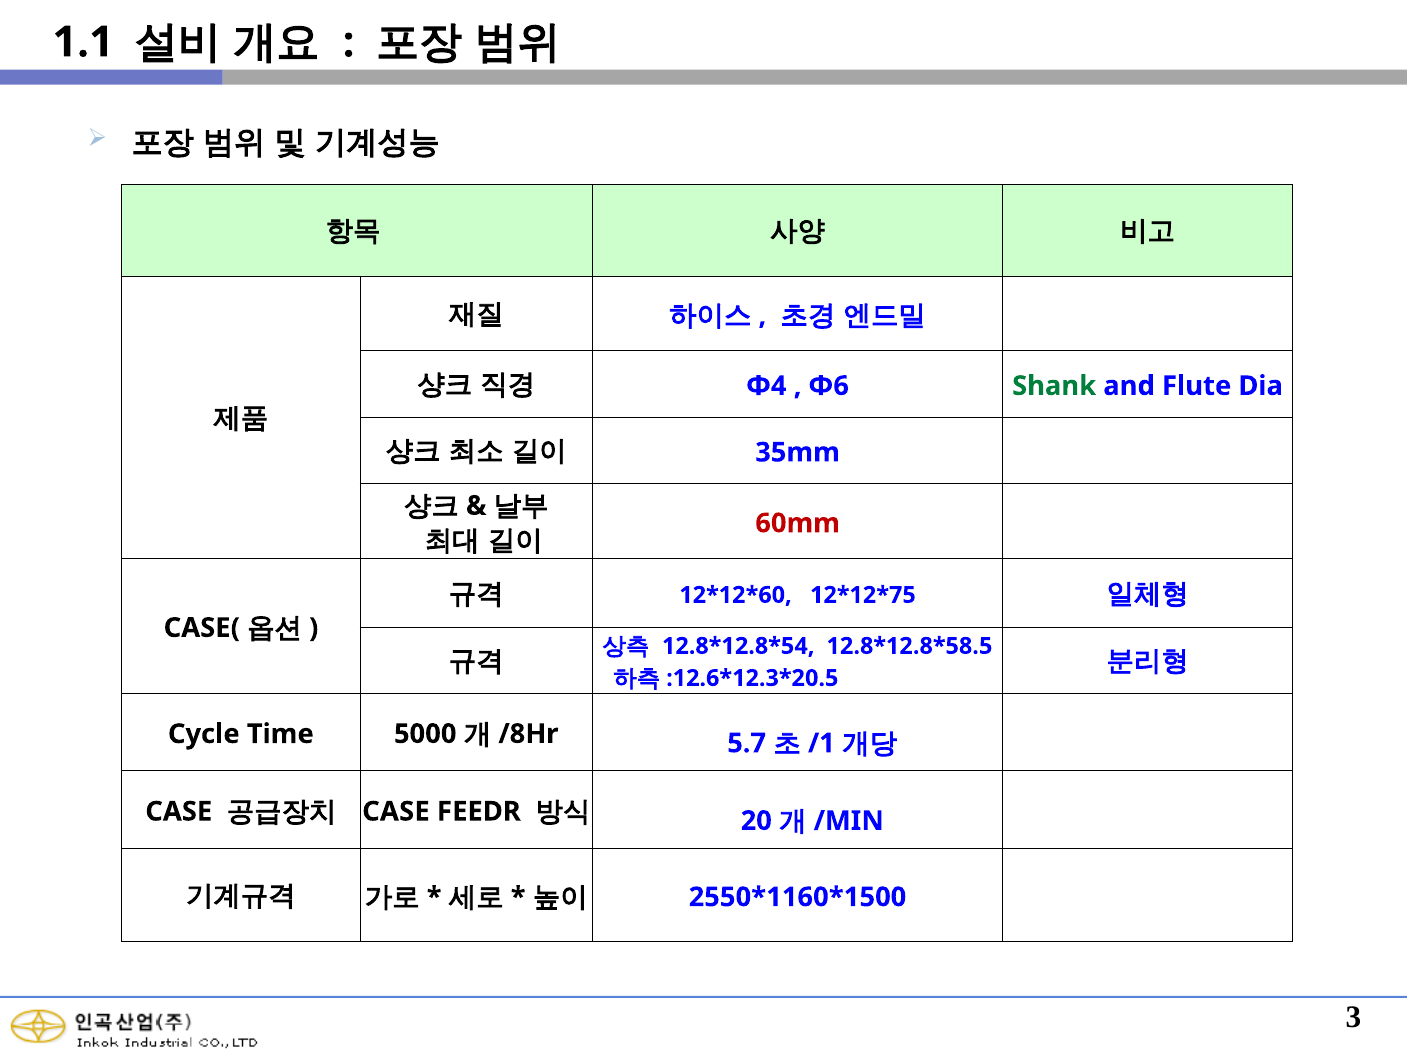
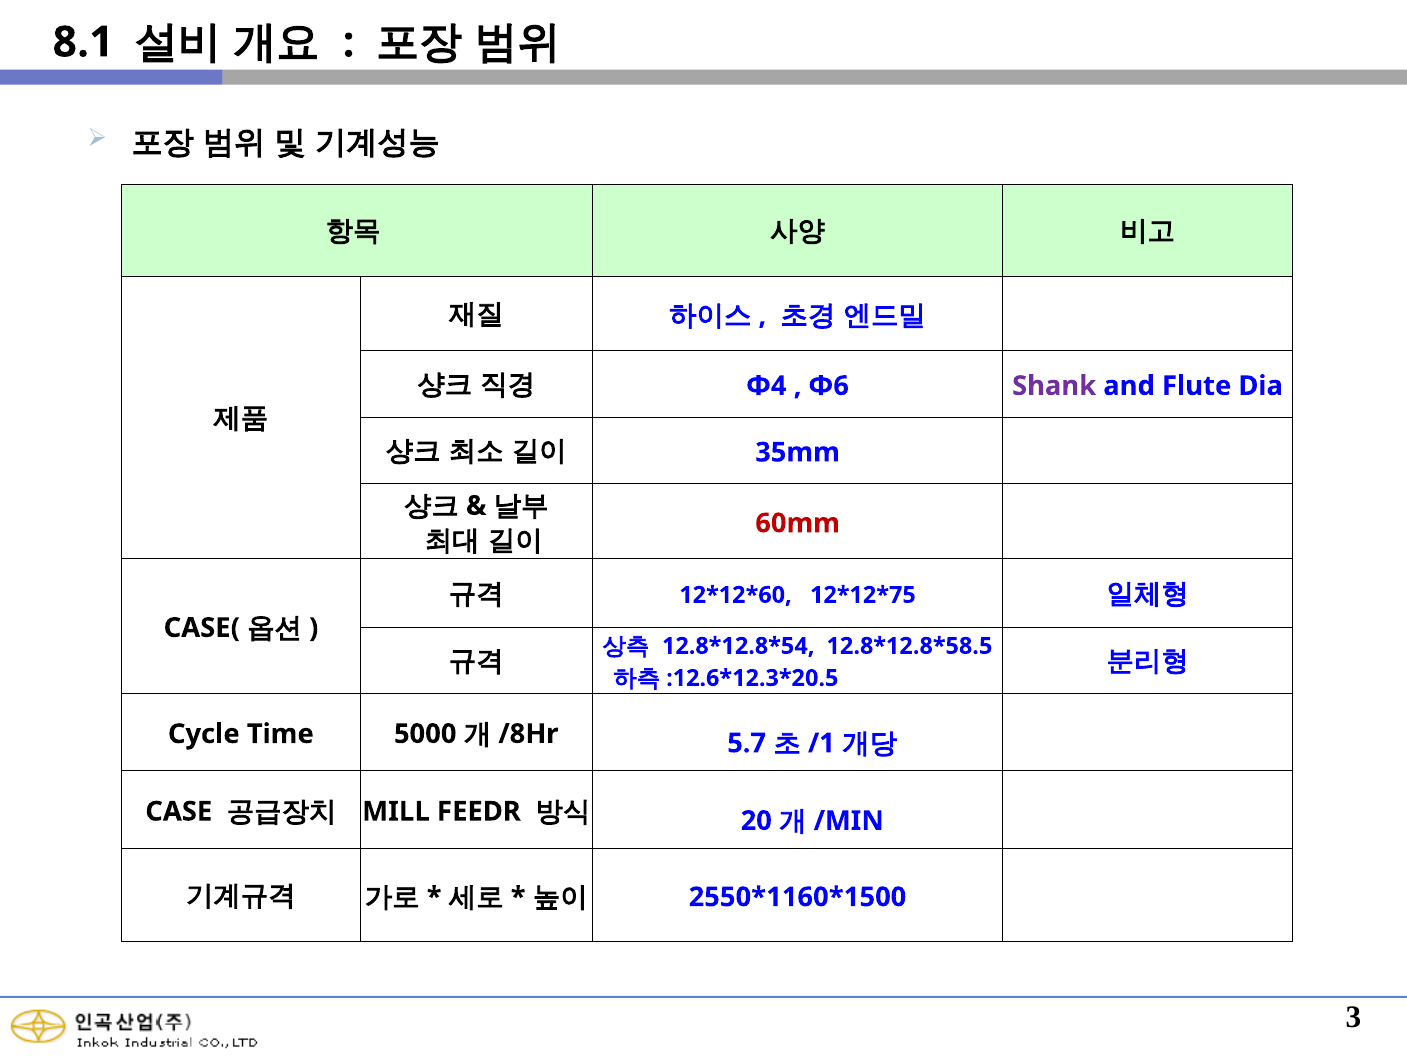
1.1: 1.1 -> 8.1
Shank colour: green -> purple
CASE at (396, 811): CASE -> MILL
